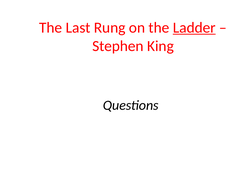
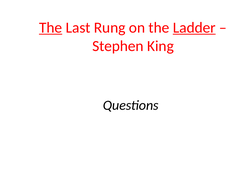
The at (51, 28) underline: none -> present
